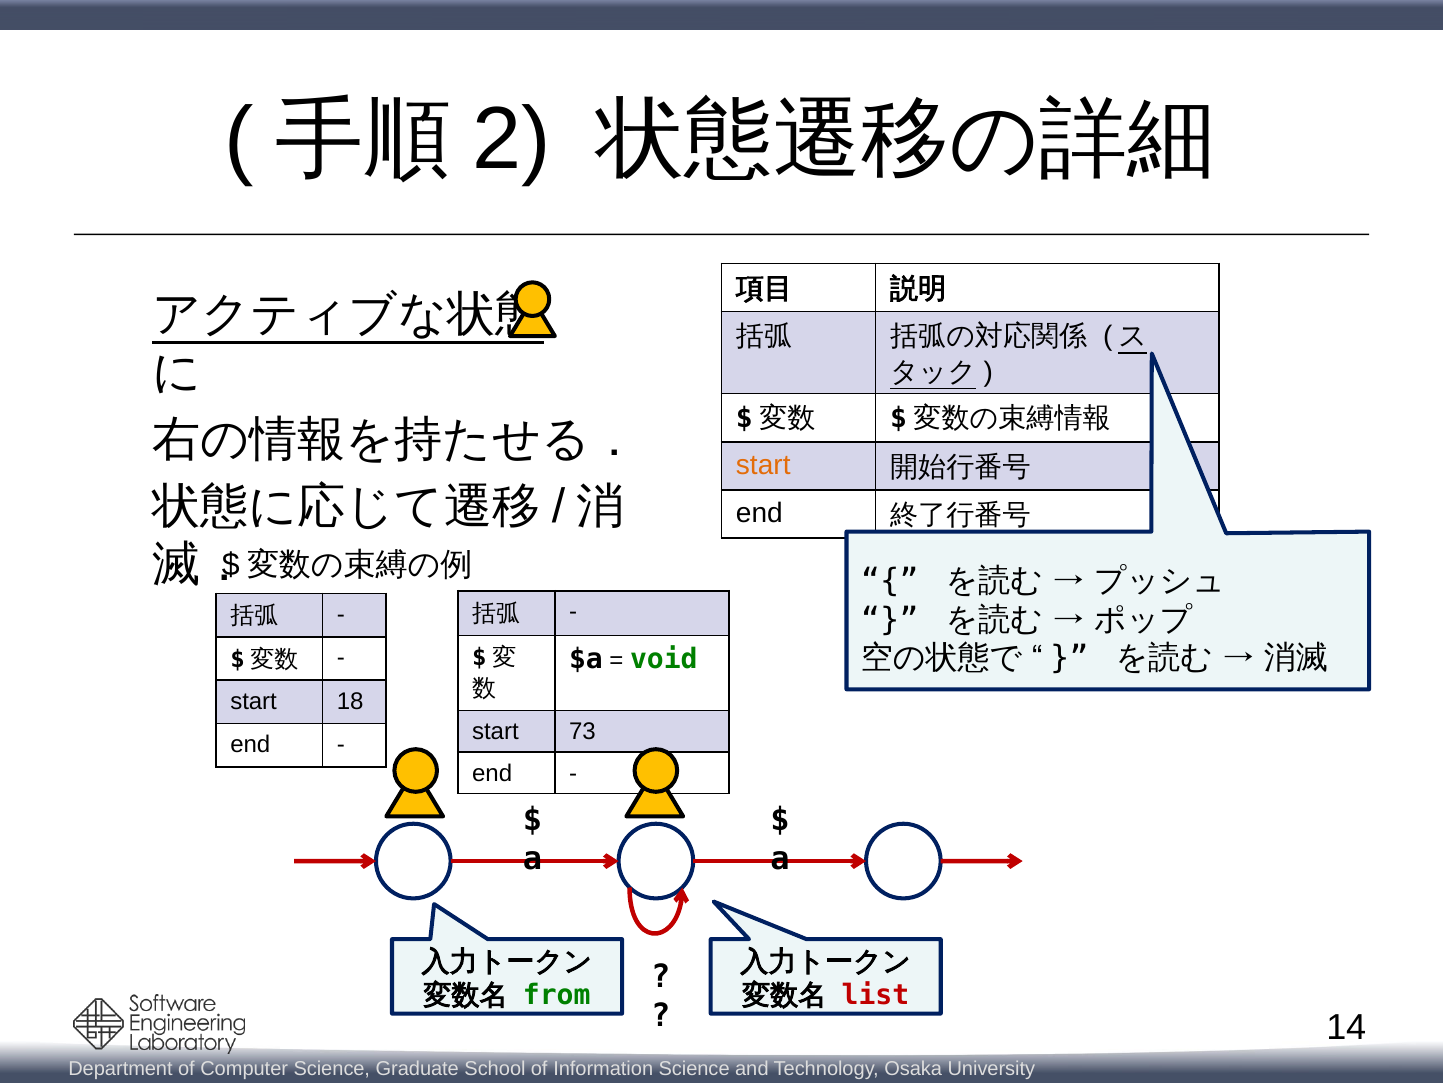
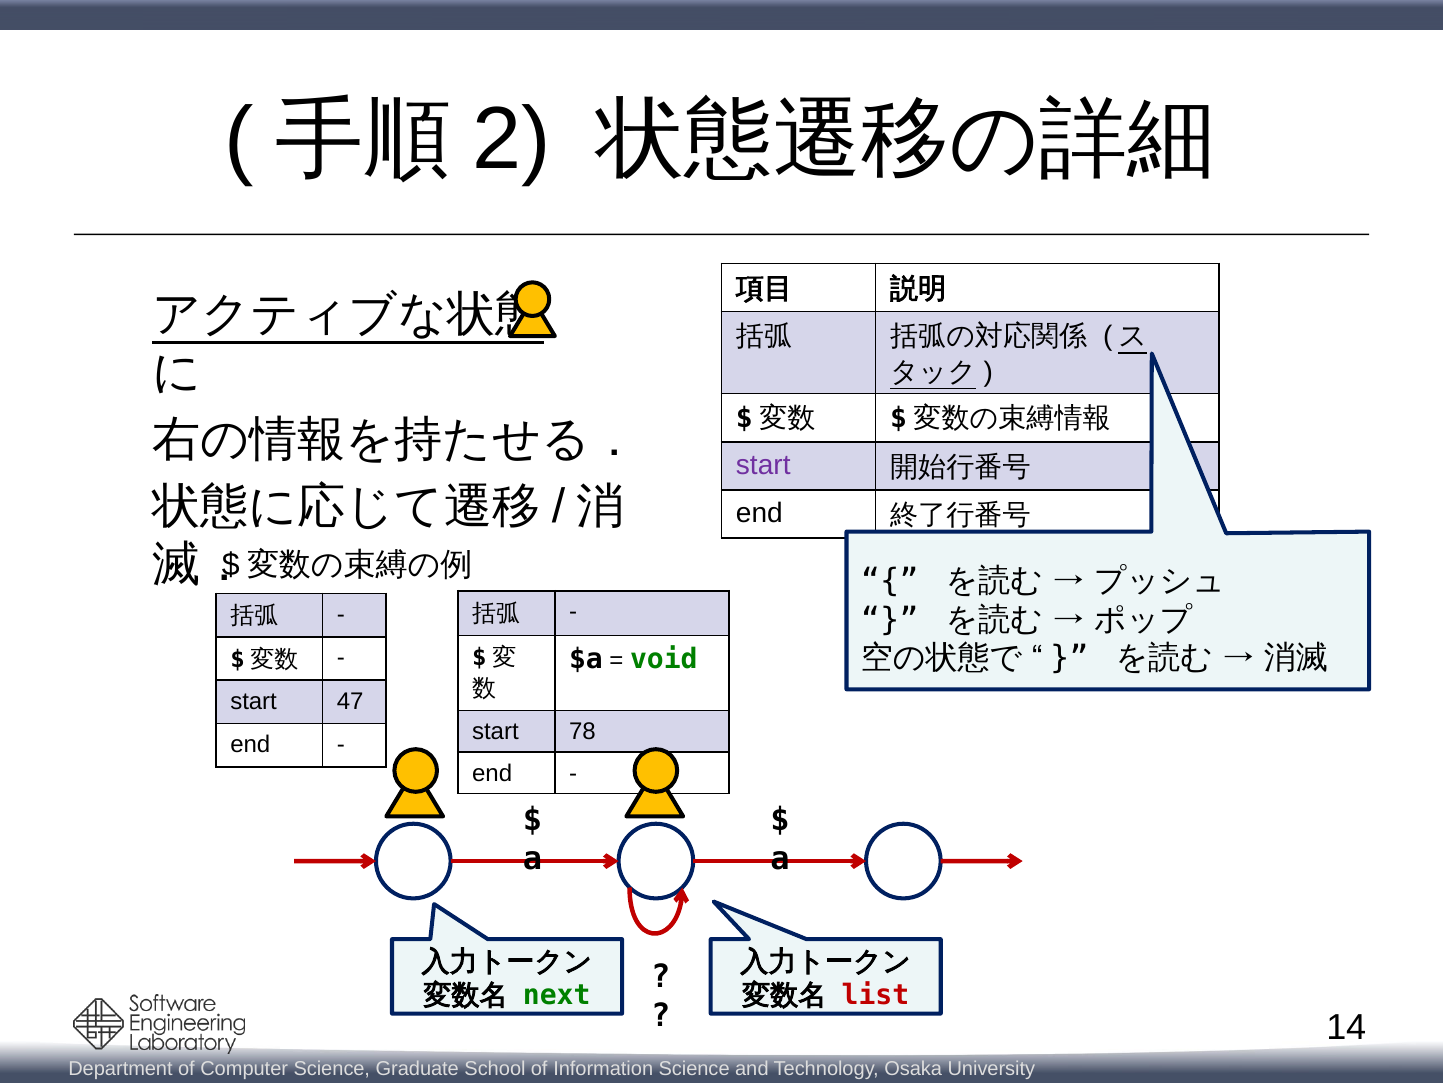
start at (763, 465) colour: orange -> purple
18: 18 -> 47
73: 73 -> 78
from: from -> next
